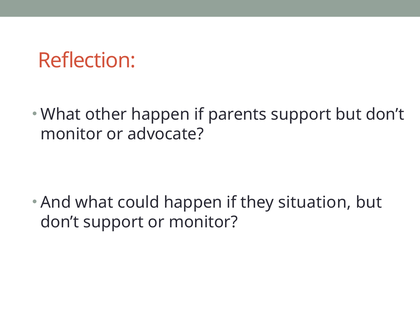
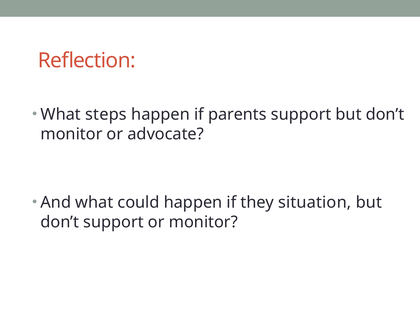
other: other -> steps
